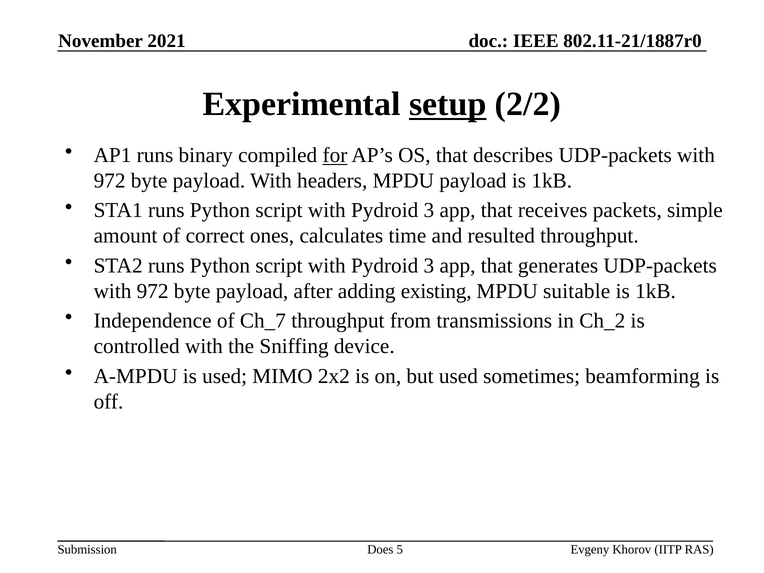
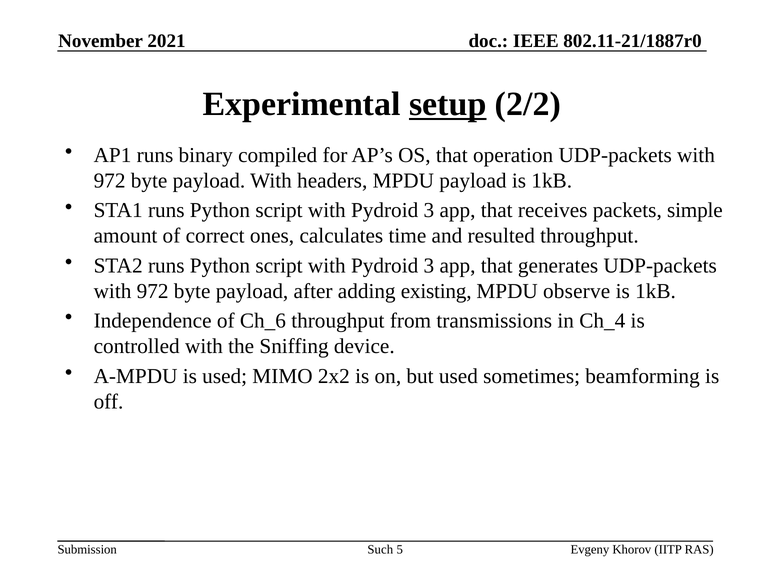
for underline: present -> none
describes: describes -> operation
suitable: suitable -> observe
Ch_7: Ch_7 -> Ch_6
Ch_2: Ch_2 -> Ch_4
Does: Does -> Such
